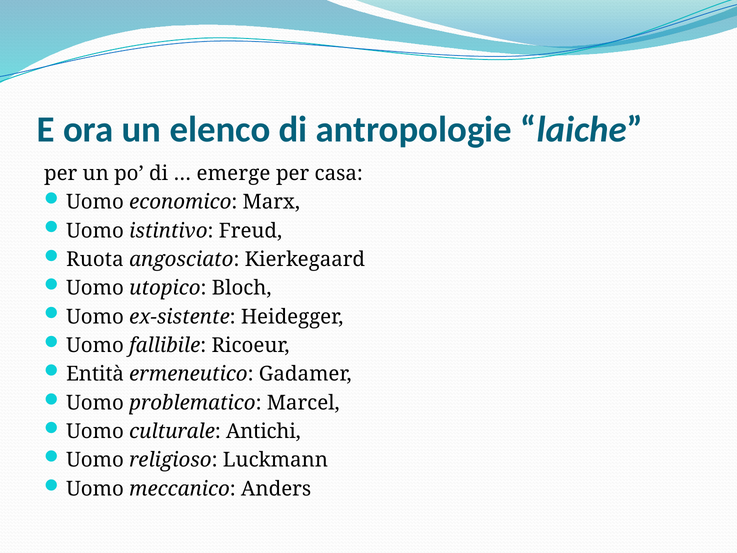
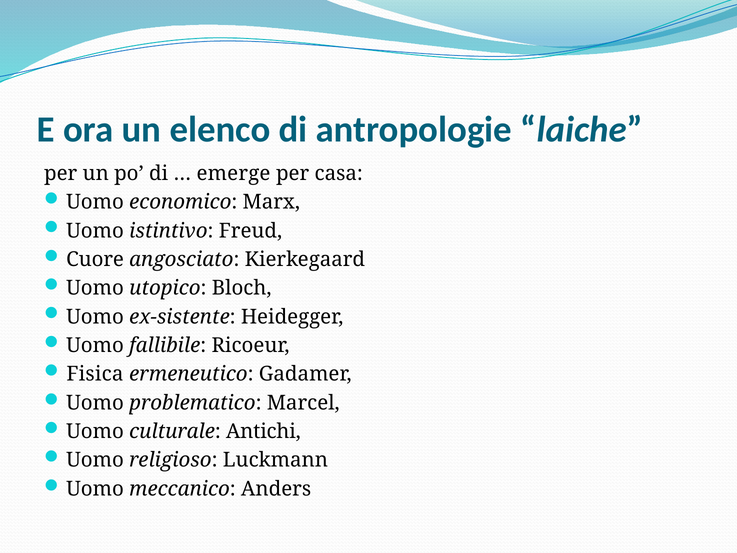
Ruota: Ruota -> Cuore
Entità: Entità -> Fisica
